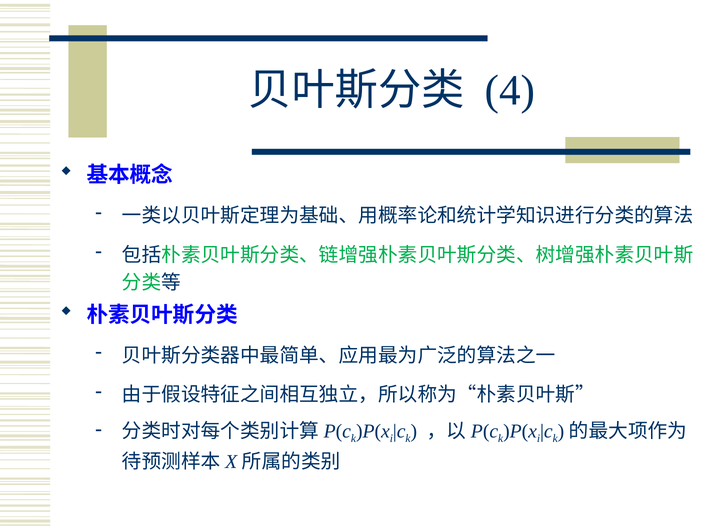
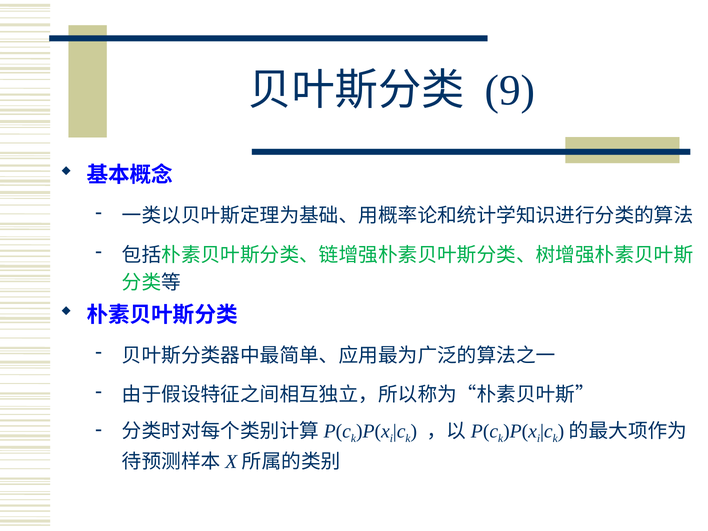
4: 4 -> 9
